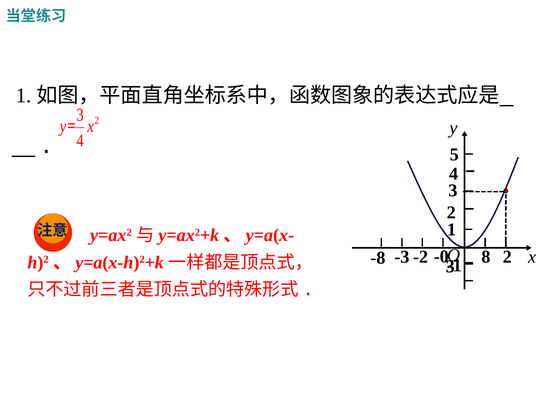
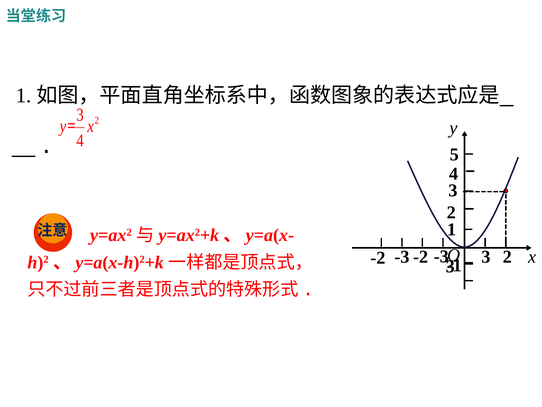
8 at (486, 257): 8 -> 3
-0 at (441, 256): -0 -> -3
-8 at (378, 257): -8 -> -2
